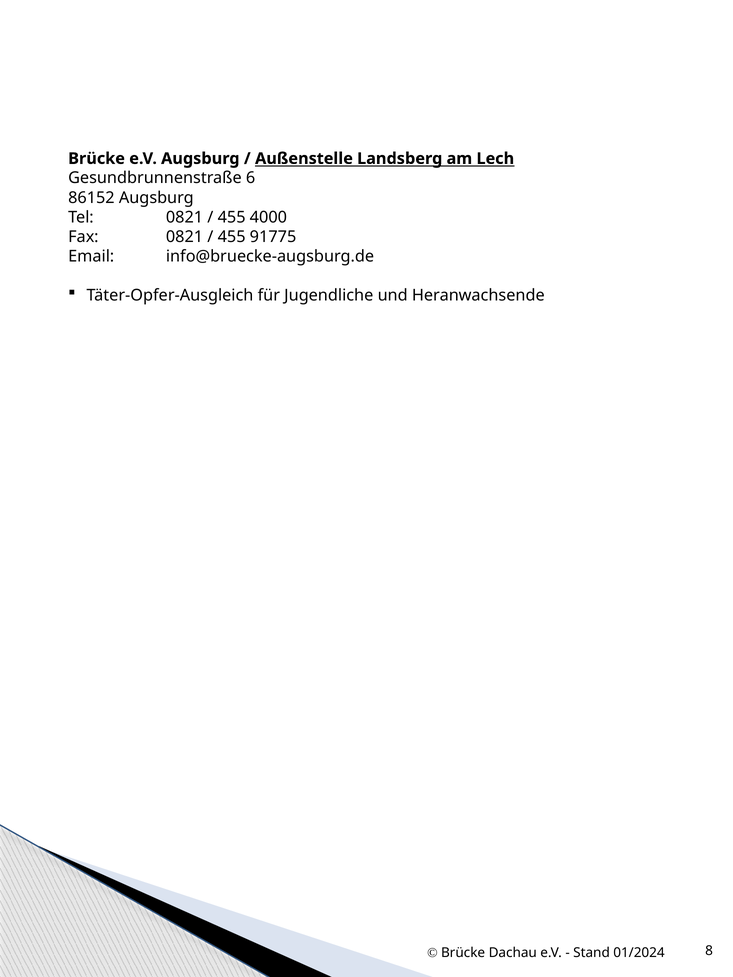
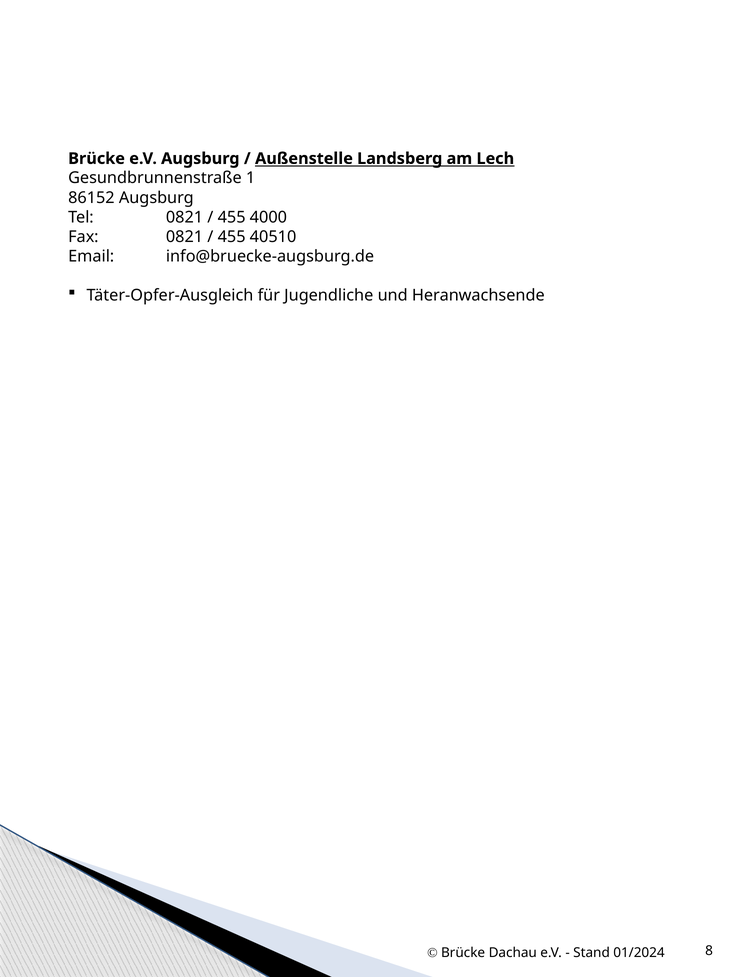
6: 6 -> 1
91775: 91775 -> 40510
